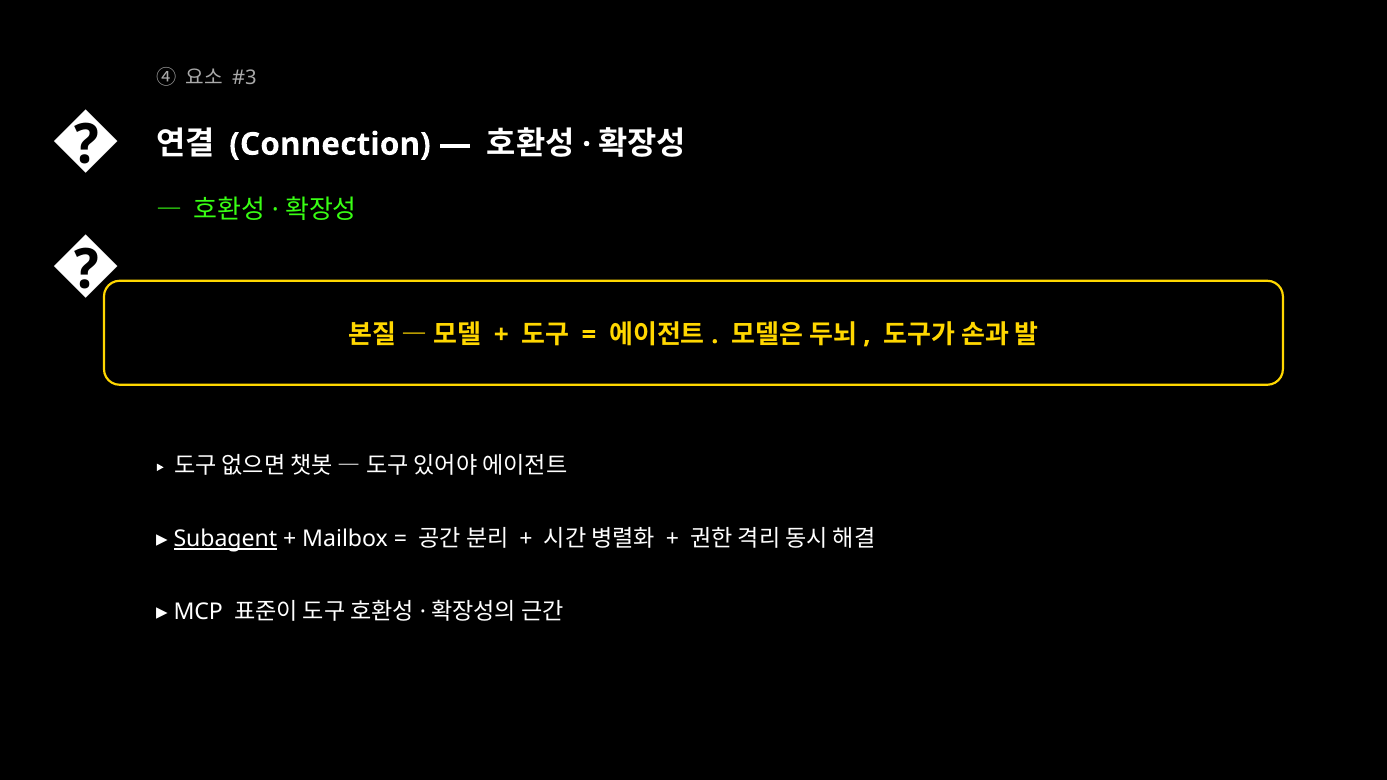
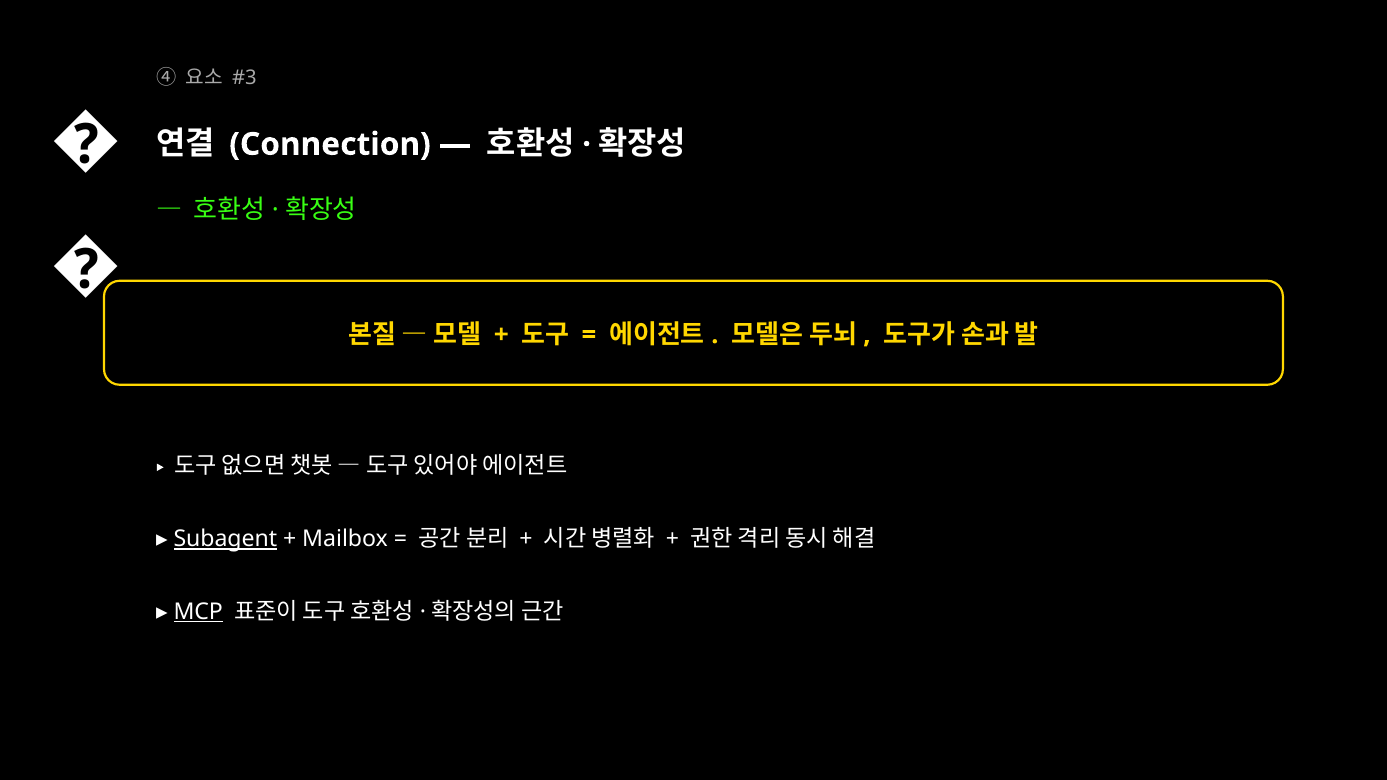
MCP underline: none -> present
